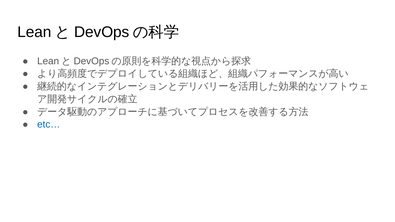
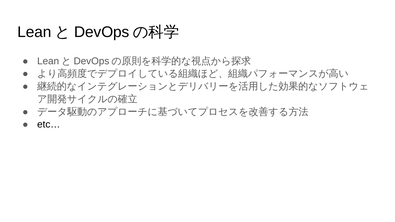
etc… colour: blue -> black
